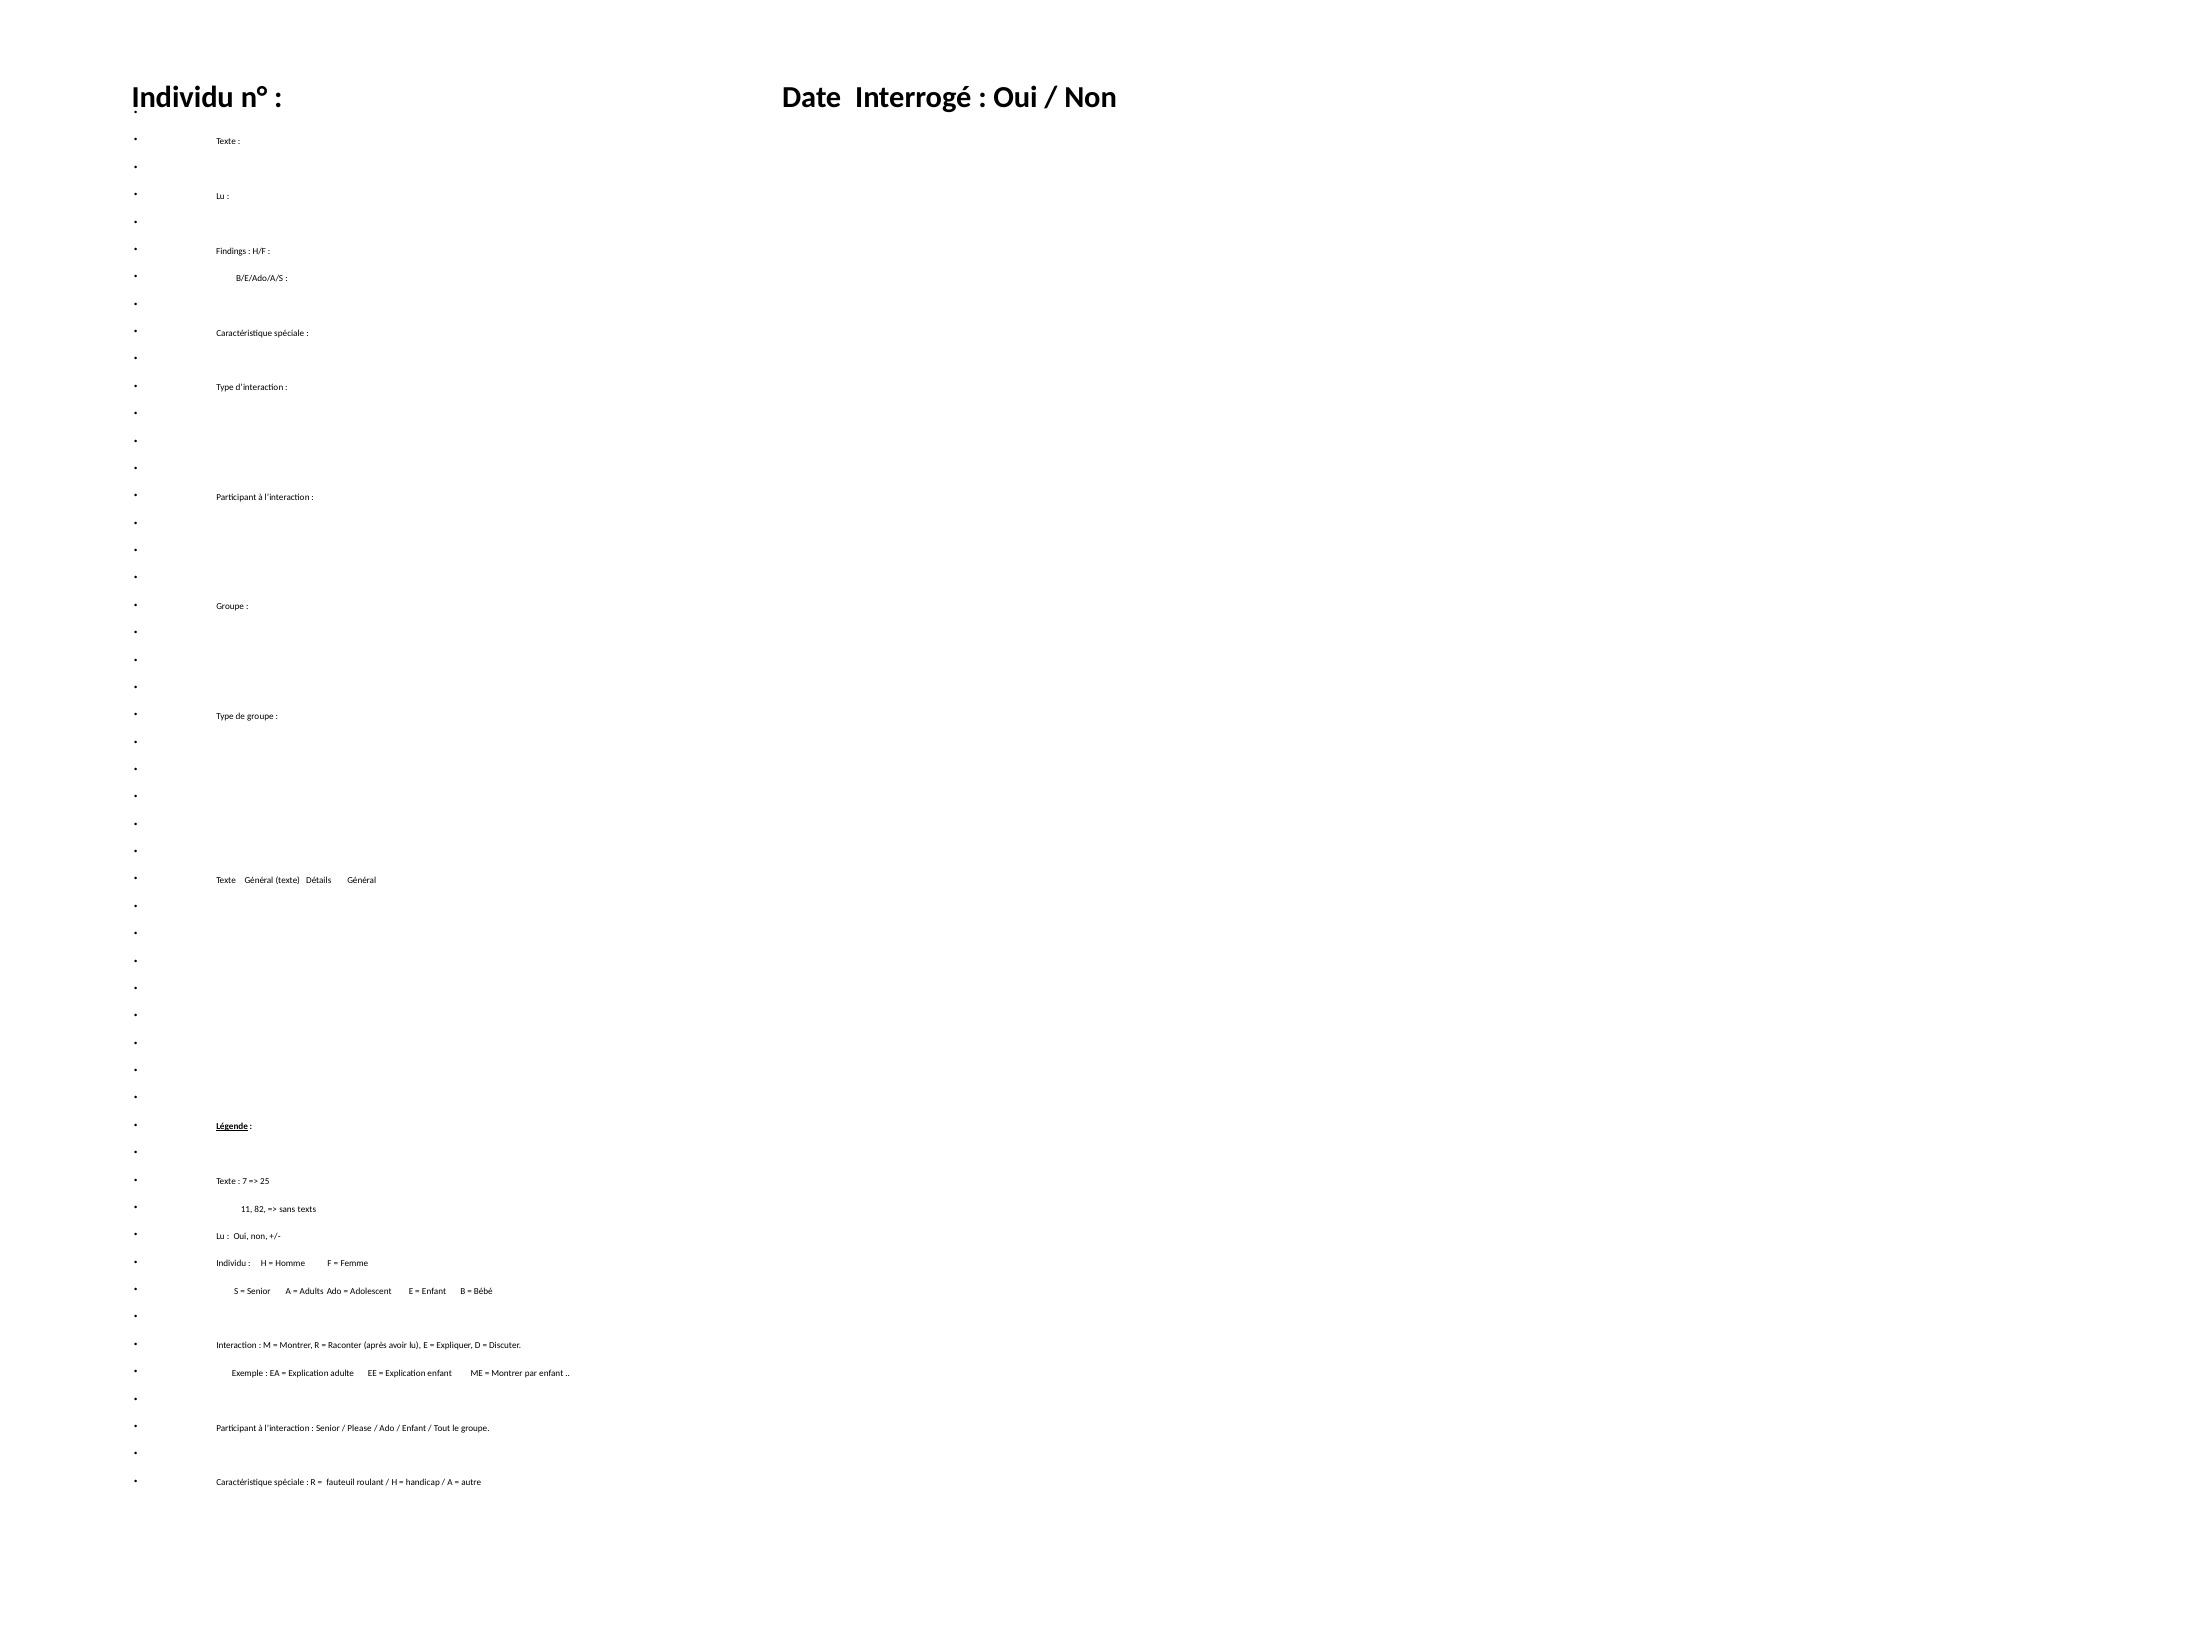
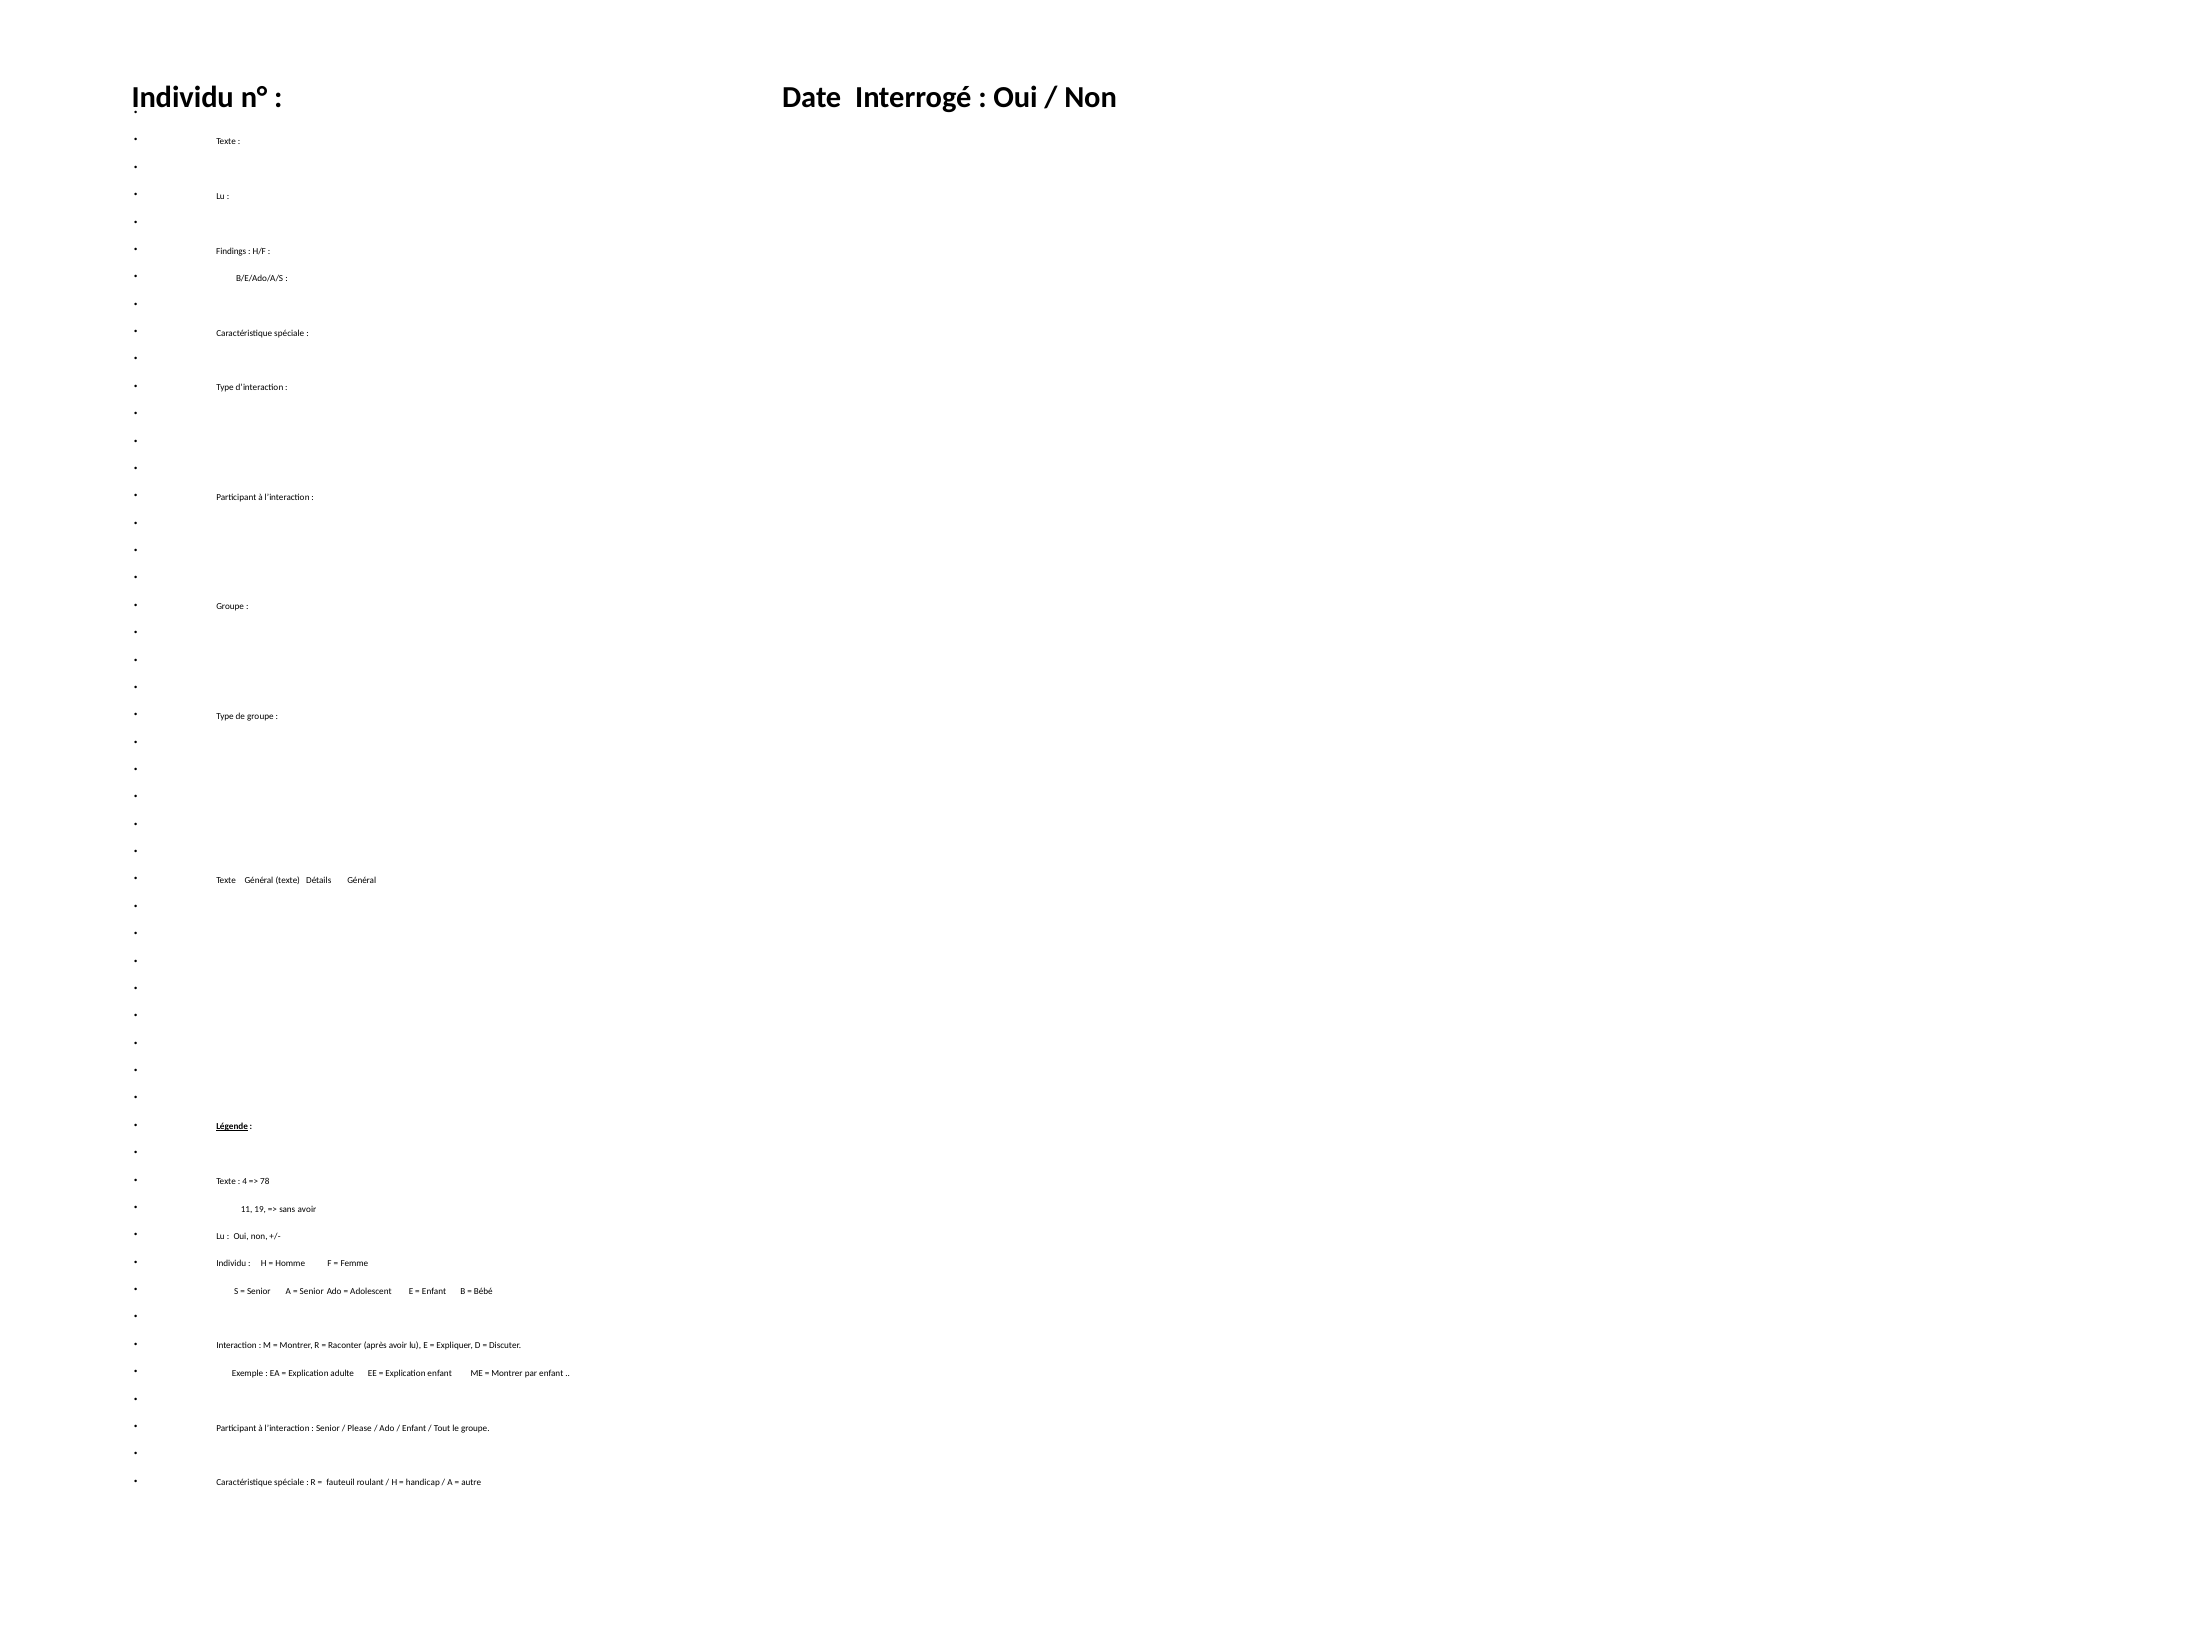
7: 7 -> 4
25: 25 -> 78
82: 82 -> 19
sans texts: texts -> avoir
Adults at (312, 1291): Adults -> Senior
